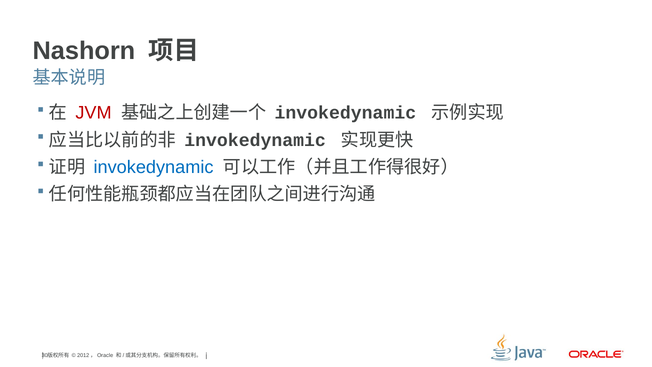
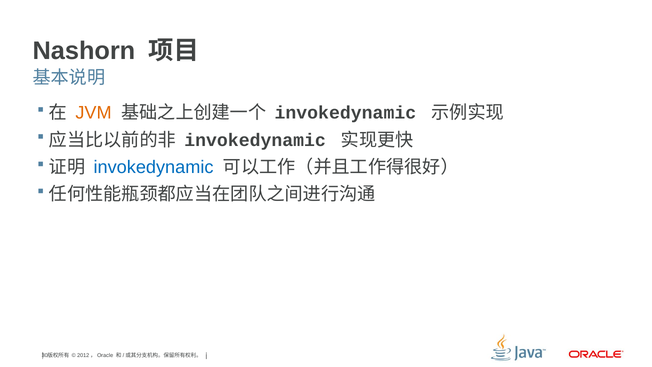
JVM colour: red -> orange
